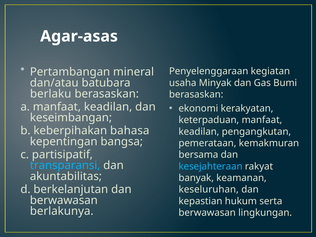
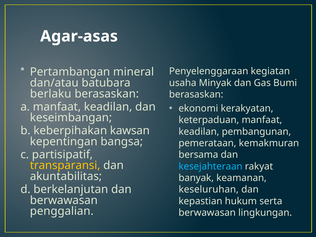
bahasa: bahasa -> kawsan
pengangkutan: pengangkutan -> pembangunan
transparansi colour: light blue -> yellow
berlakunya: berlakunya -> penggalian
